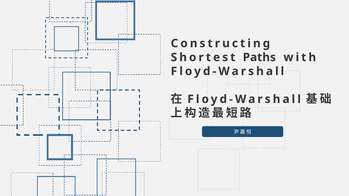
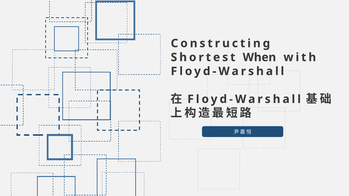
Paths: Paths -> When
